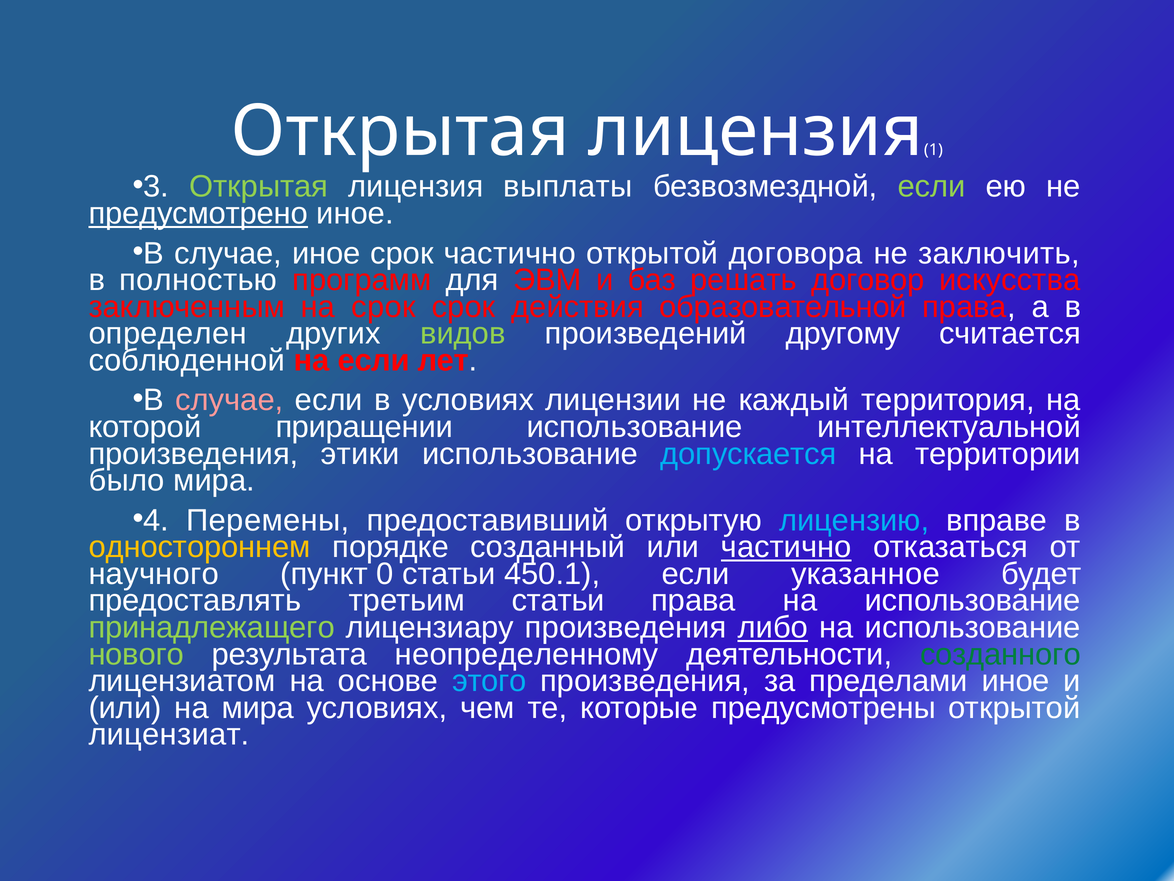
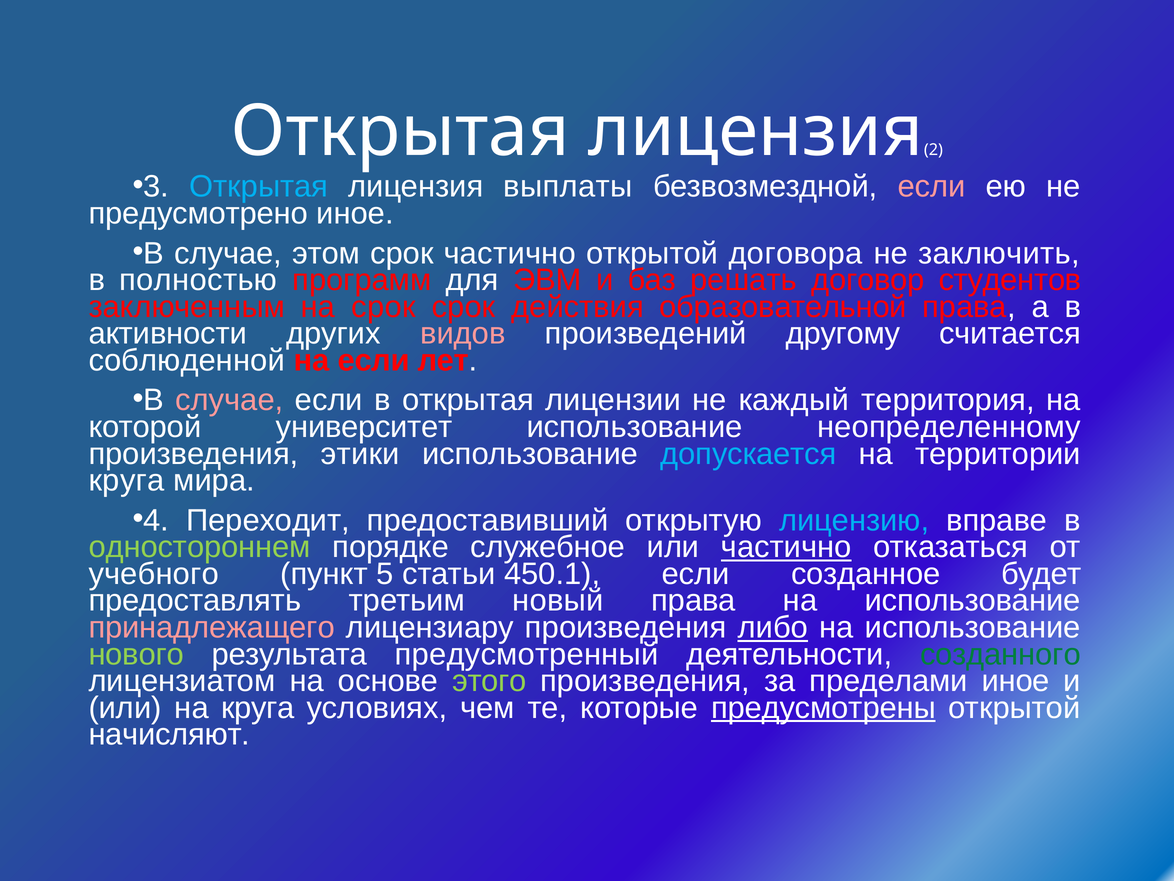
1: 1 -> 2
Открытая at (259, 187) colour: light green -> light blue
если at (932, 187) colour: light green -> pink
предусмотрено underline: present -> none
случае иное: иное -> этом
искусства: искусства -> студентов
определен: определен -> активности
видов colour: light green -> pink
в условиях: условиях -> открытая
приращении: приращении -> университет
интеллектуальной: интеллектуальной -> неопределенному
было at (127, 480): было -> круга
Перемены: Перемены -> Переходит
одностороннем colour: yellow -> light green
созданный: созданный -> служебное
научного: научного -> учебного
0: 0 -> 5
указанное: указанное -> созданное
третьим статьи: статьи -> новый
принадлежащего colour: light green -> pink
неопределенному: неопределенному -> предусмотренный
этого colour: light blue -> light green
на мира: мира -> круга
предусмотрены underline: none -> present
лицензиат: лицензиат -> начисляют
